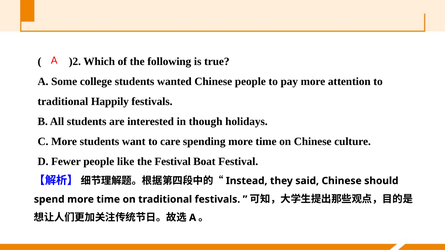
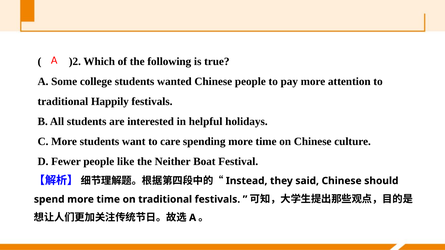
though: though -> helpful
the Festival: Festival -> Neither
